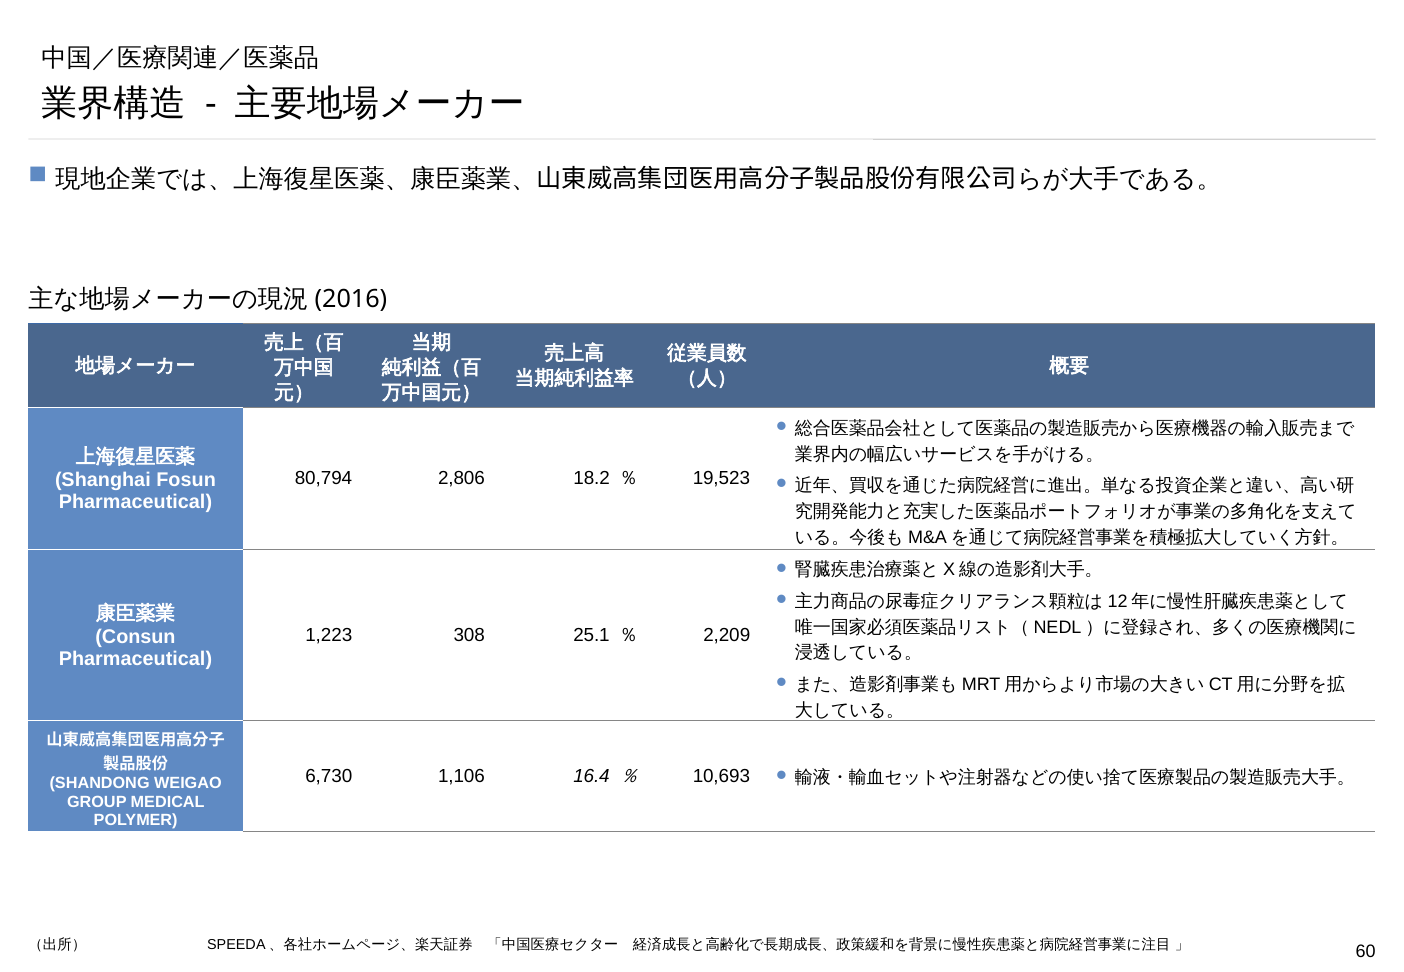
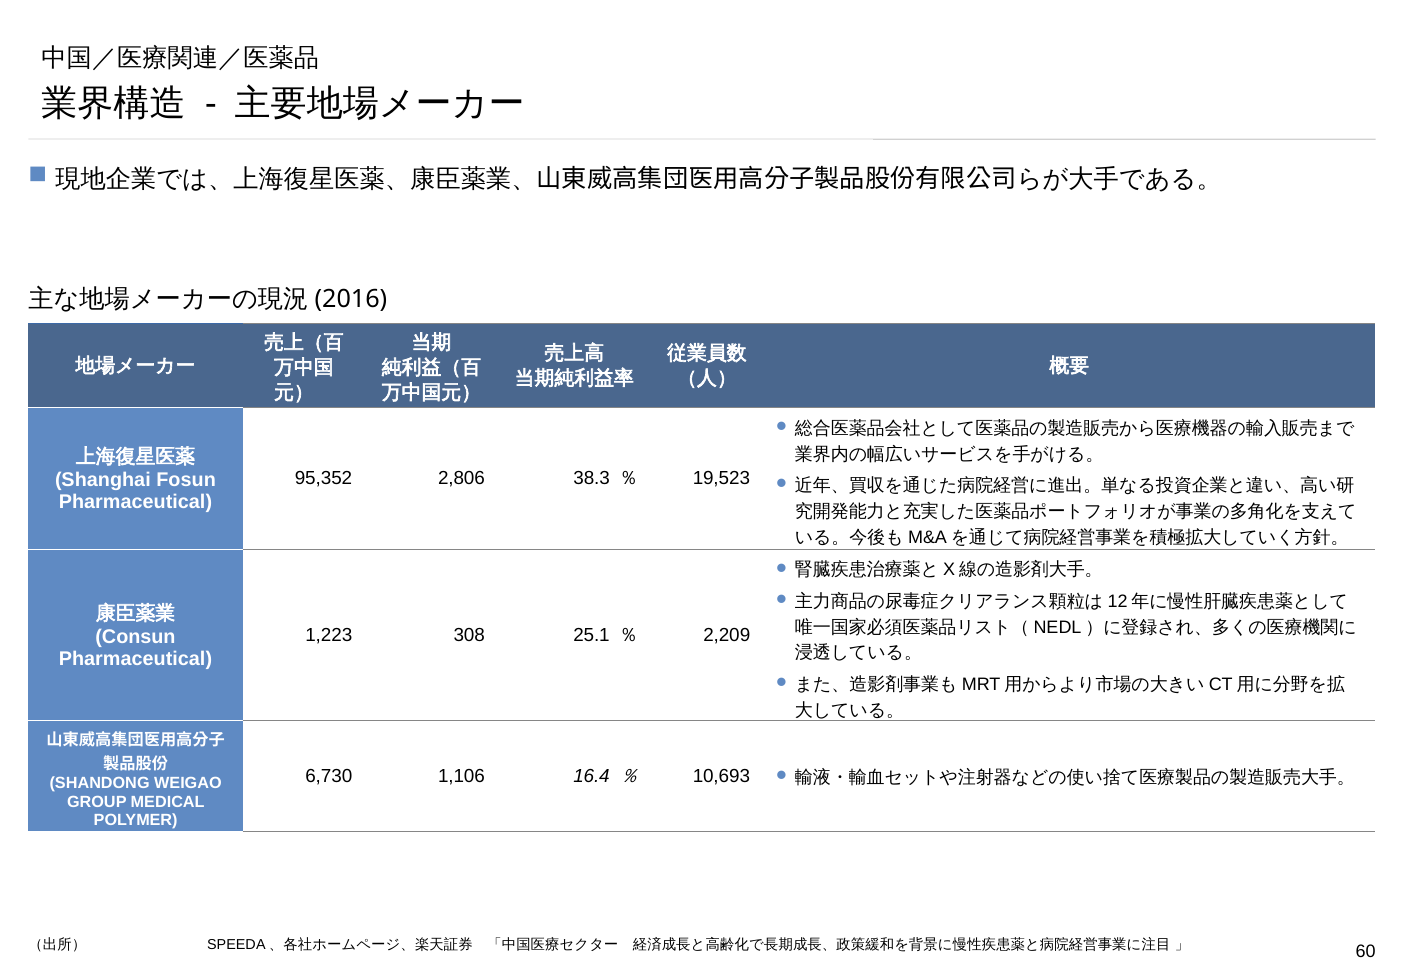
80,794: 80,794 -> 95,352
18.2: 18.2 -> 38.3
